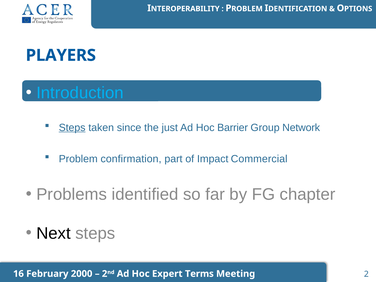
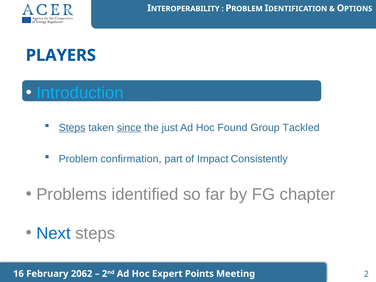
since underline: none -> present
Barrier: Barrier -> Found
Network: Network -> Tackled
Commercial: Commercial -> Consistently
Next colour: black -> blue
2000: 2000 -> 2062
Terms: Terms -> Points
